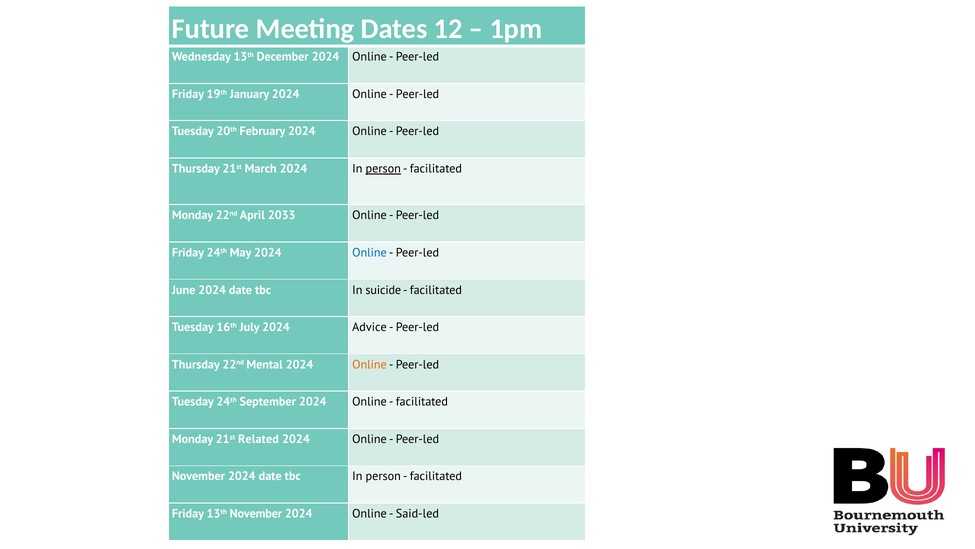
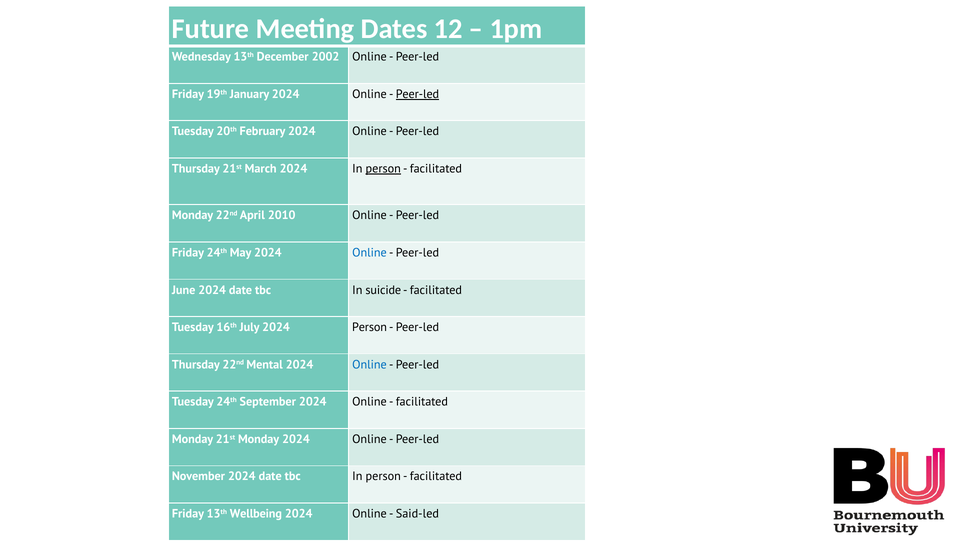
December 2024: 2024 -> 2002
Peer-led at (417, 94) underline: none -> present
2033: 2033 -> 2010
2024 Advice: Advice -> Person
Online at (369, 364) colour: orange -> blue
21st Related: Related -> Monday
13th November: November -> Wellbeing
